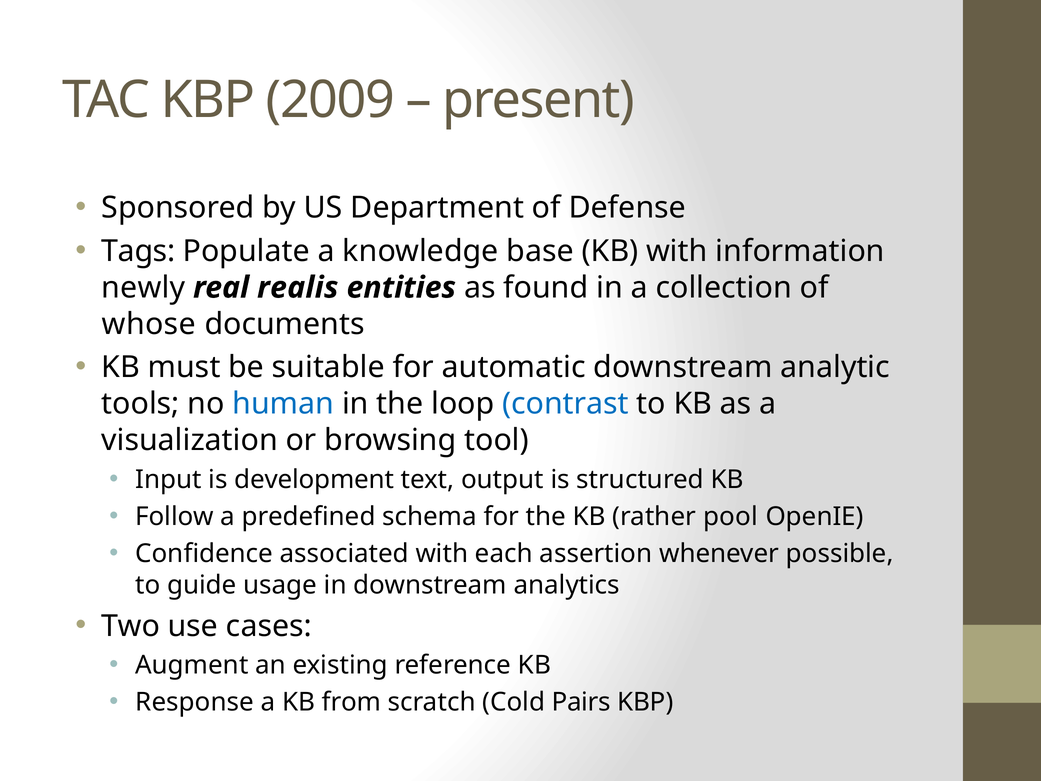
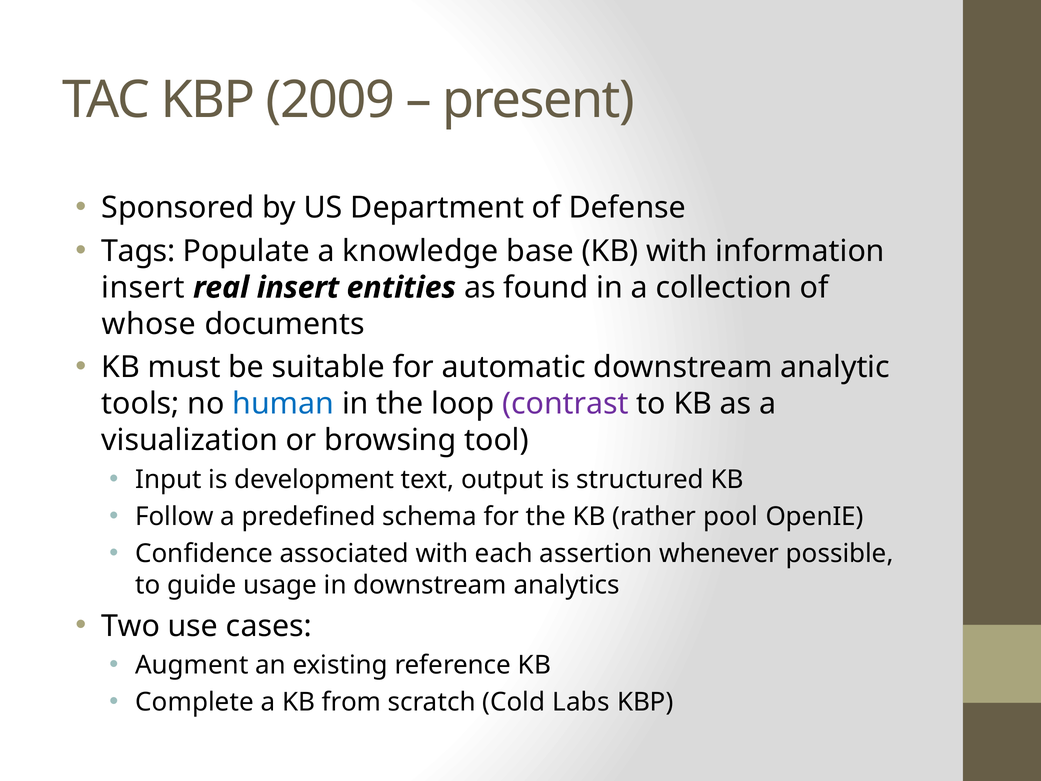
newly at (143, 288): newly -> insert
real realis: realis -> insert
contrast colour: blue -> purple
Response: Response -> Complete
Pairs: Pairs -> Labs
